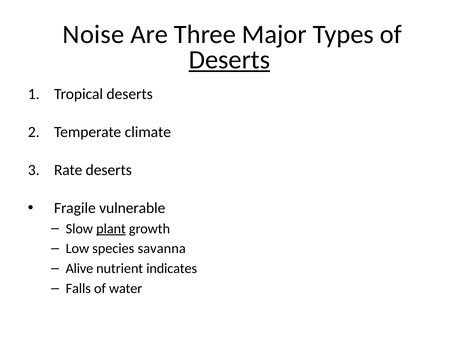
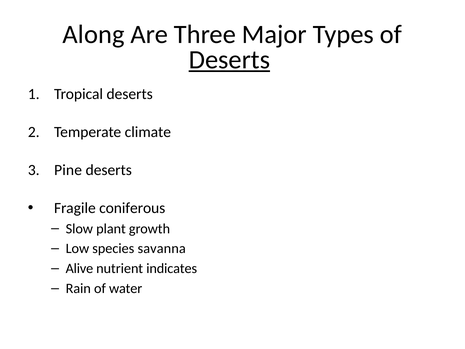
Noise: Noise -> Along
Rate: Rate -> Pine
vulnerable: vulnerable -> coniferous
plant underline: present -> none
Falls: Falls -> Rain
